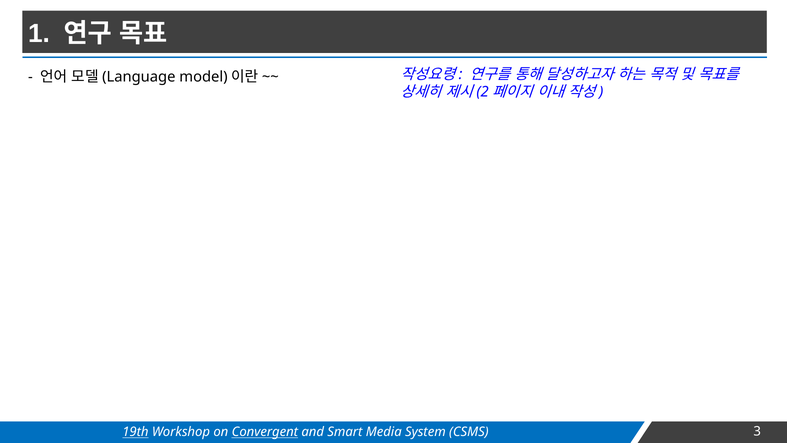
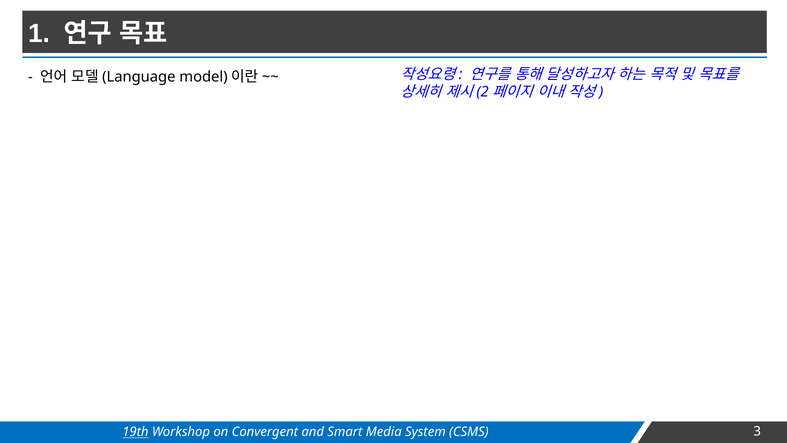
Convergent underline: present -> none
